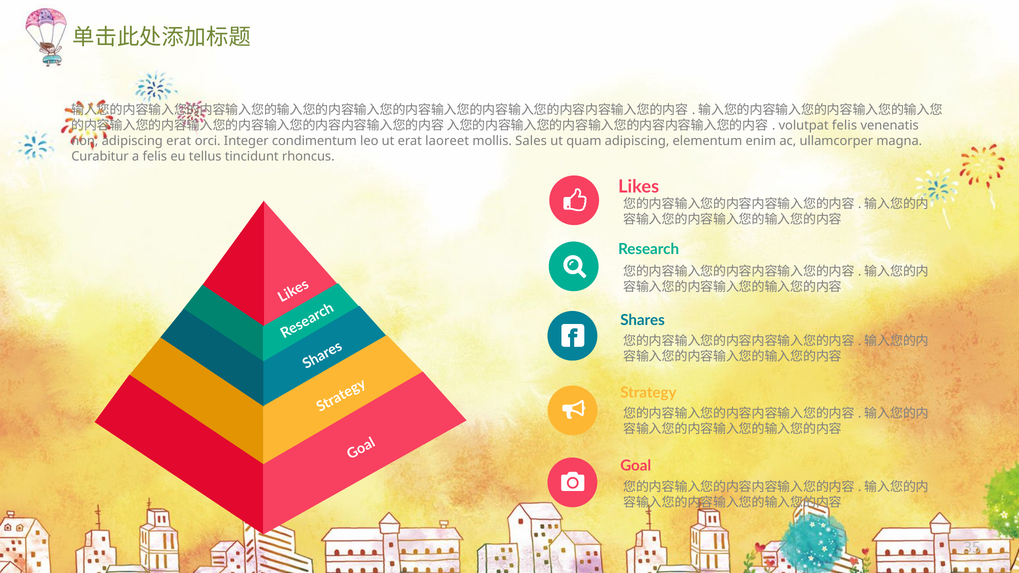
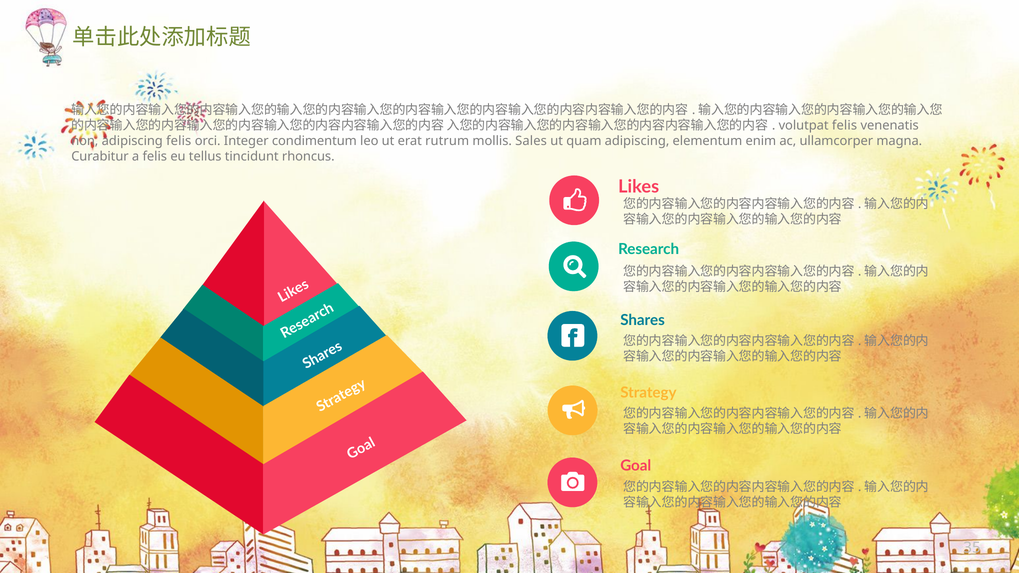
adipiscing erat: erat -> felis
laoreet: laoreet -> rutrum
